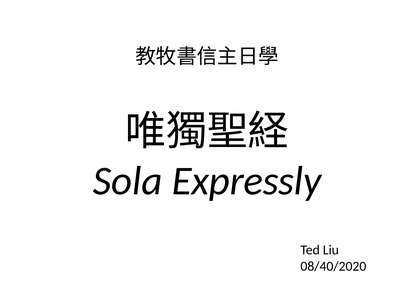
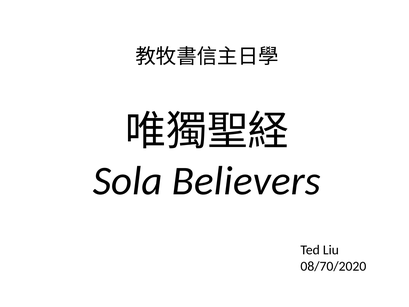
Expressly: Expressly -> Believers
08/40/2020: 08/40/2020 -> 08/70/2020
